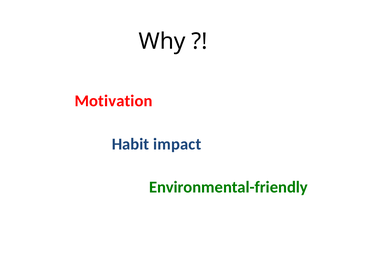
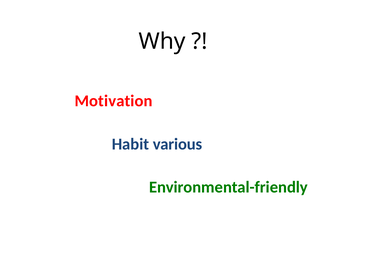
impact: impact -> various
